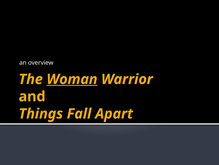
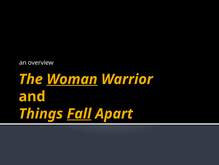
Fall underline: none -> present
